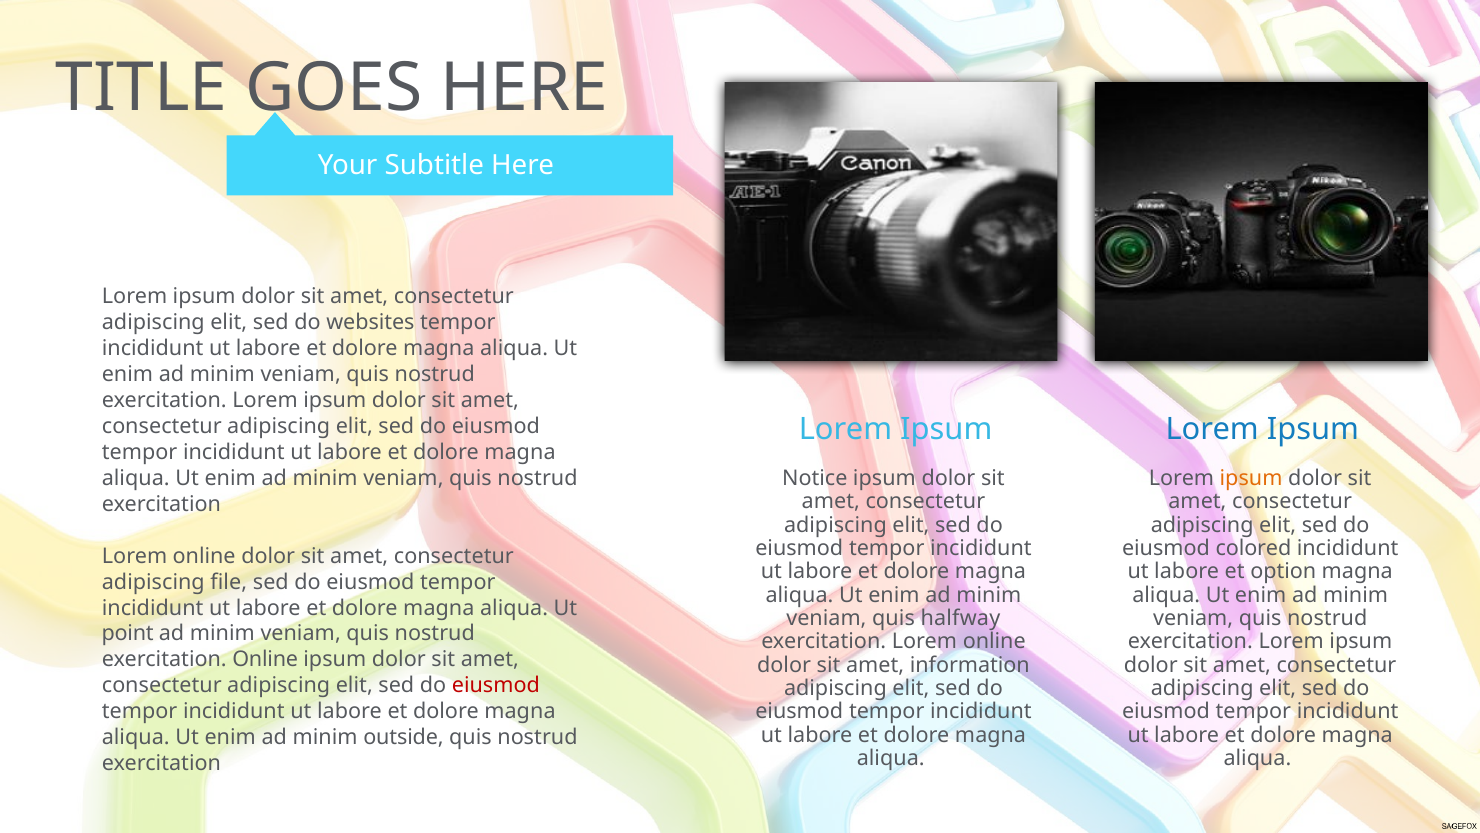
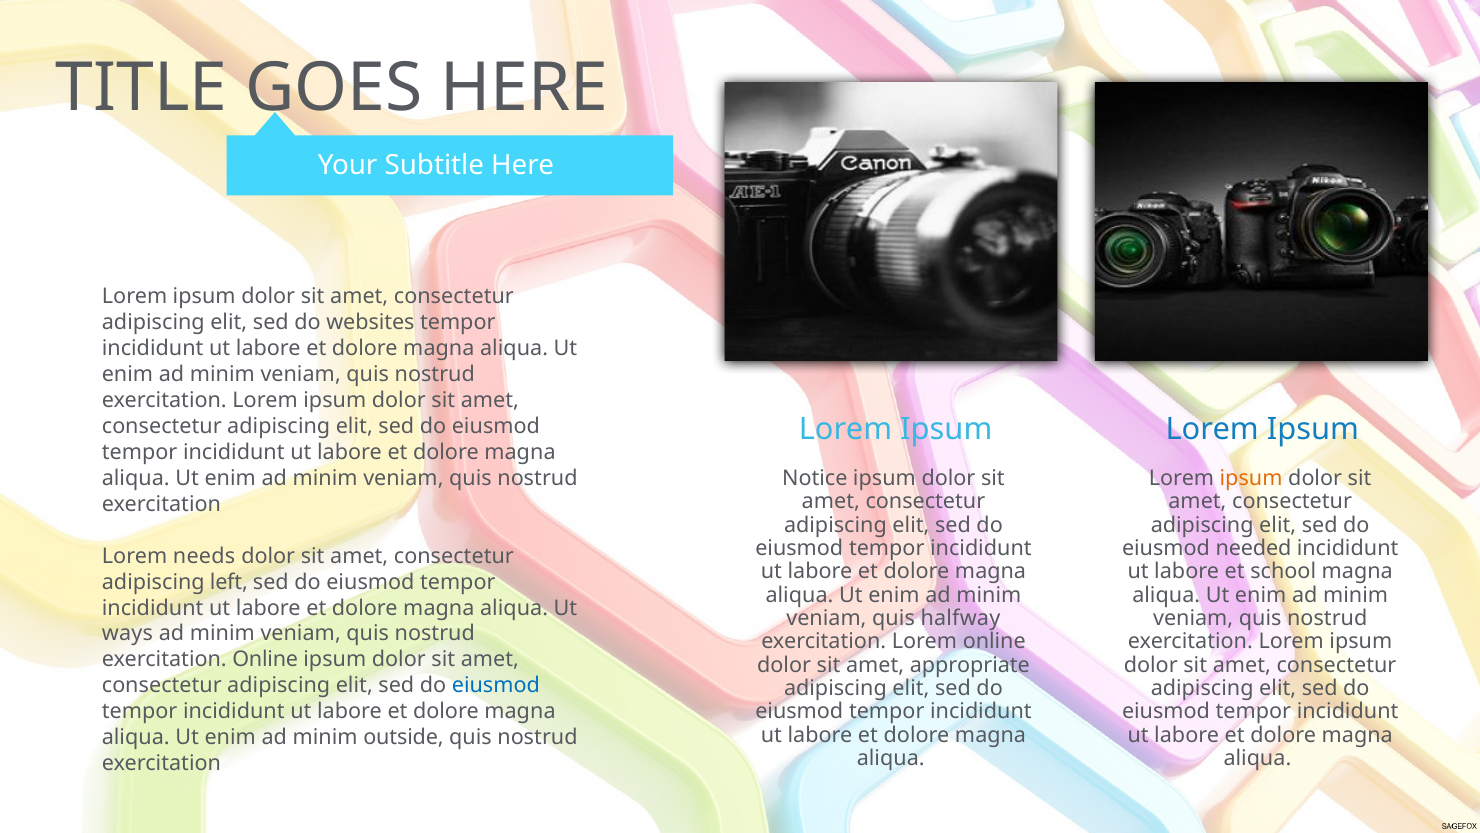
colored: colored -> needed
online at (204, 556): online -> needs
option: option -> school
file: file -> left
point: point -> ways
information: information -> appropriate
eiusmod at (496, 685) colour: red -> blue
